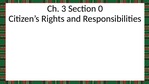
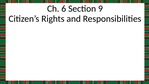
3: 3 -> 6
0: 0 -> 9
